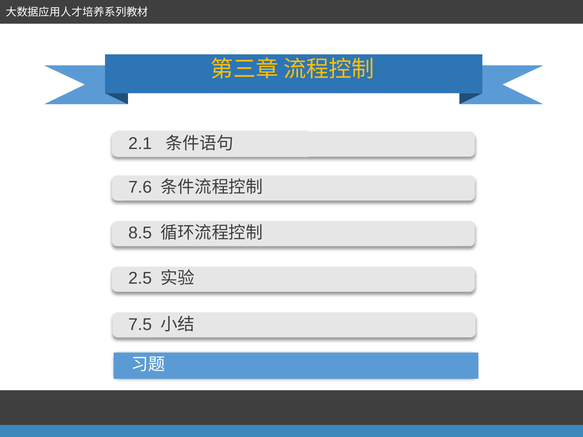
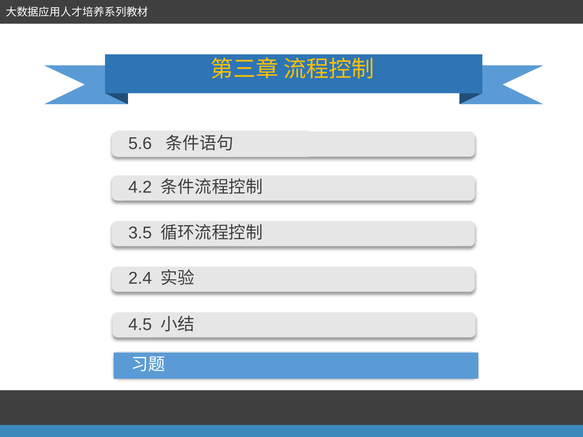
2.1: 2.1 -> 5.6
7.6: 7.6 -> 4.2
8.5: 8.5 -> 3.5
2.5: 2.5 -> 2.4
7.5: 7.5 -> 4.5
